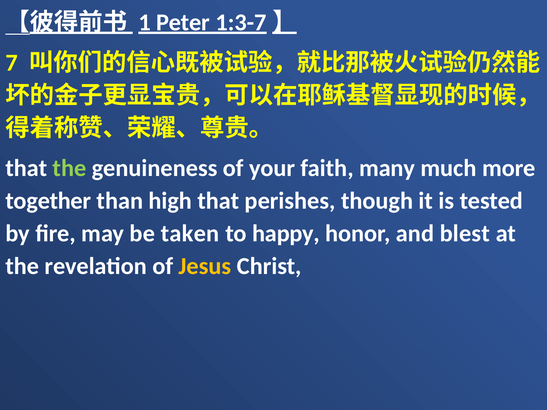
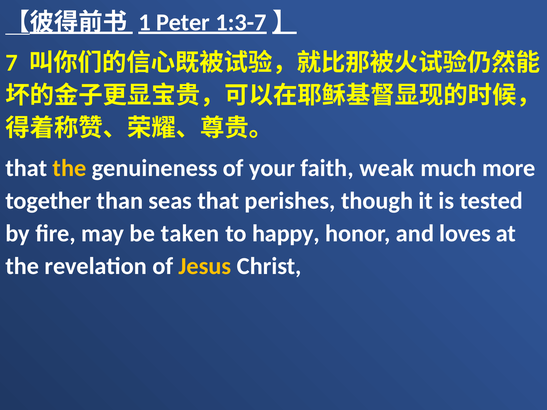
the at (69, 168) colour: light green -> yellow
many: many -> weak
high: high -> seas
blest: blest -> loves
